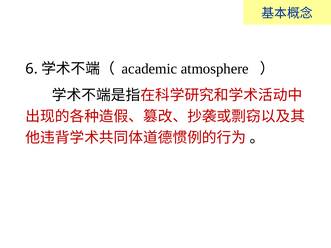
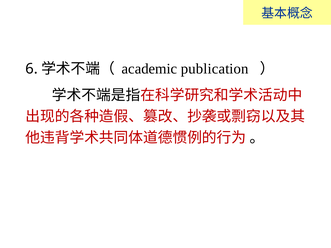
atmosphere: atmosphere -> publication
